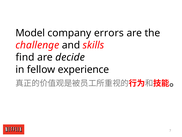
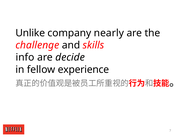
Model: Model -> Unlike
errors: errors -> nearly
find: find -> info
